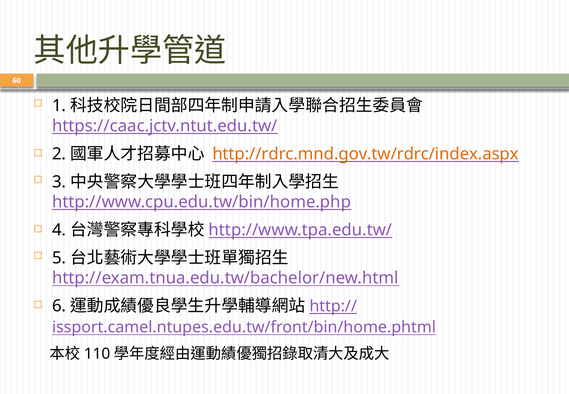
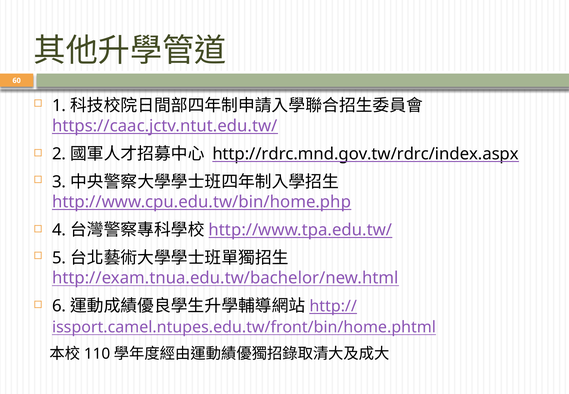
http://rdrc.mnd.gov.tw/rdrc/index.aspx colour: orange -> black
